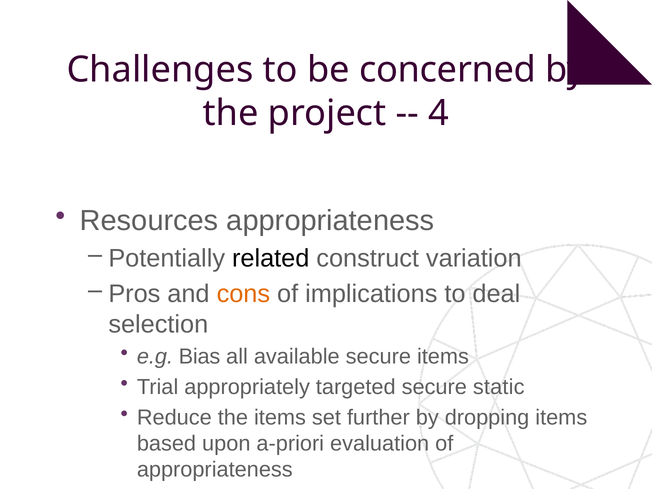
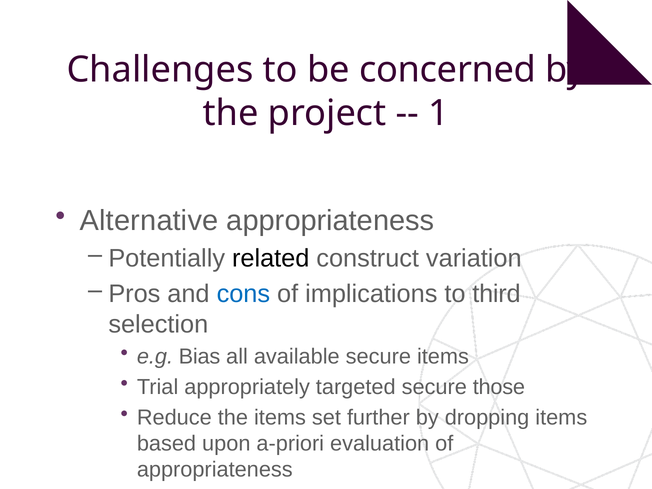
4: 4 -> 1
Resources: Resources -> Alternative
cons colour: orange -> blue
deal: deal -> third
static: static -> those
